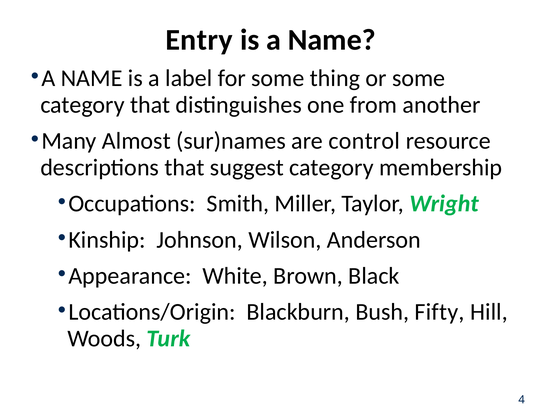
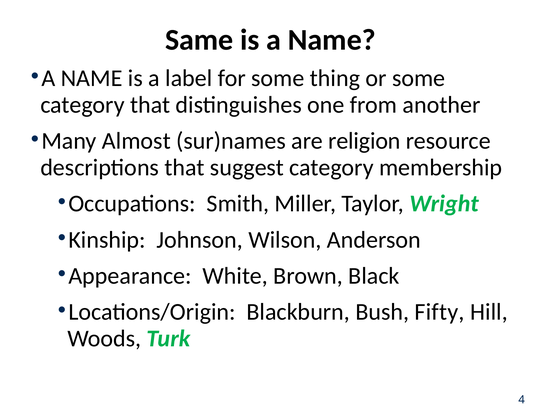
Entry: Entry -> Same
control: control -> religion
